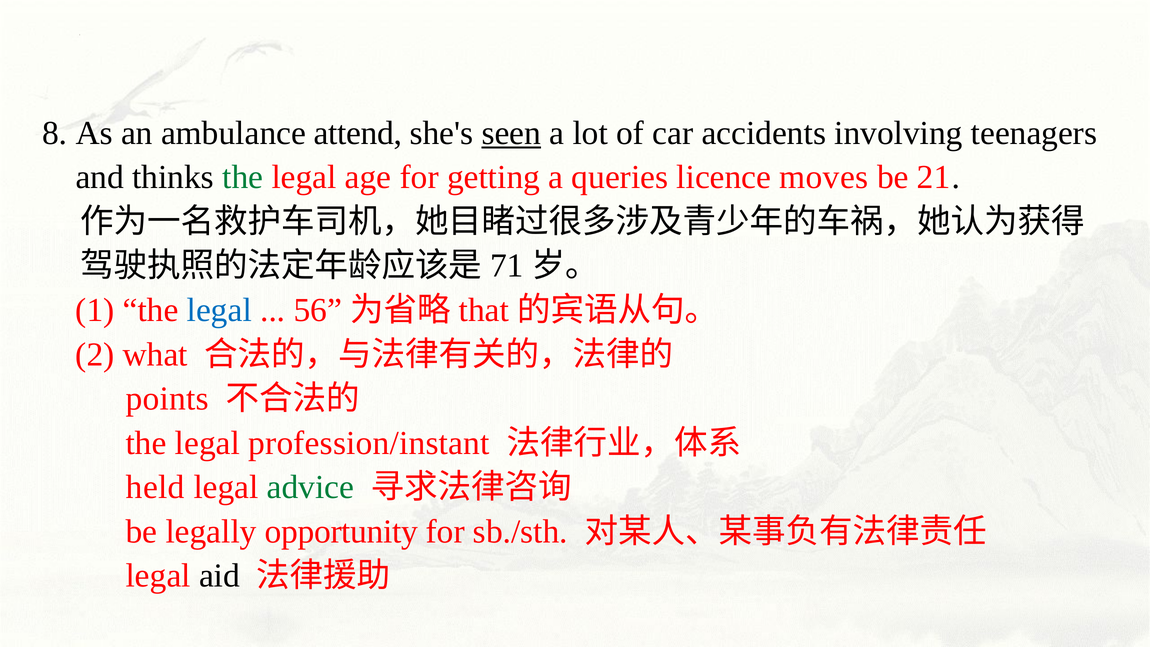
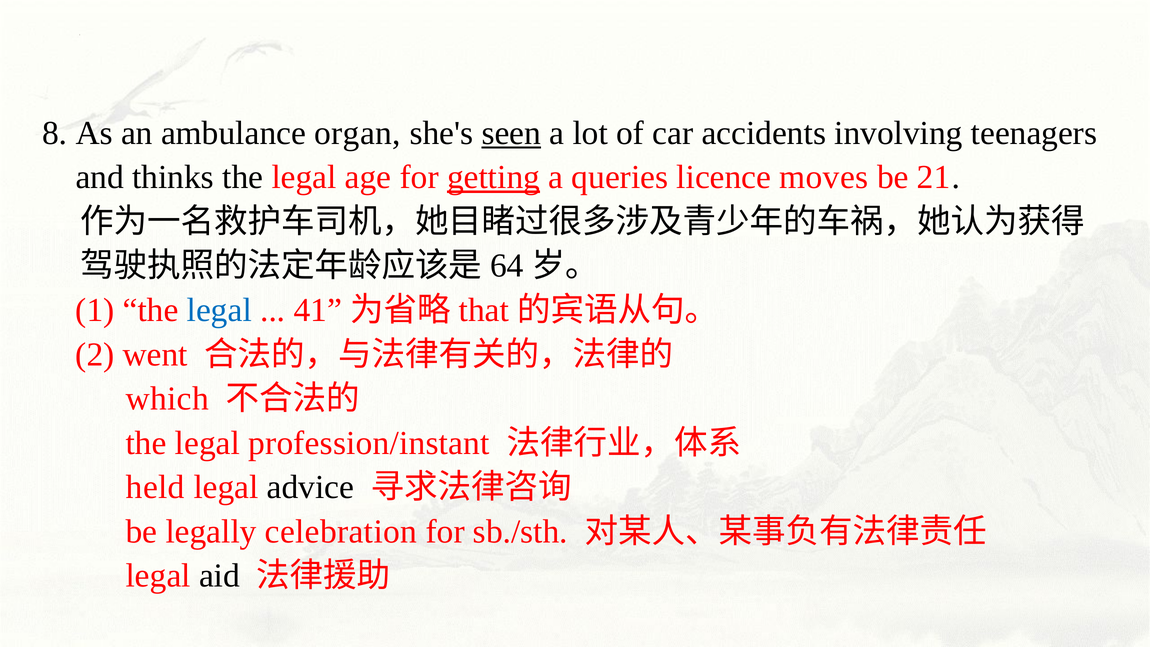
attend: attend -> organ
the at (243, 177) colour: green -> black
getting underline: none -> present
71: 71 -> 64
56: 56 -> 41
what: what -> went
points: points -> which
advice colour: green -> black
opportunity: opportunity -> celebration
